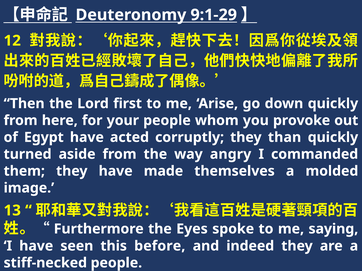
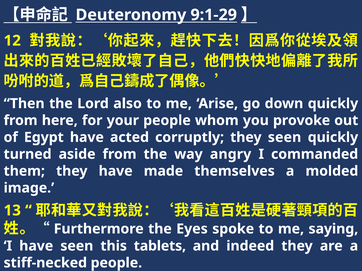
first: first -> also
they than: than -> seen
before: before -> tablets
